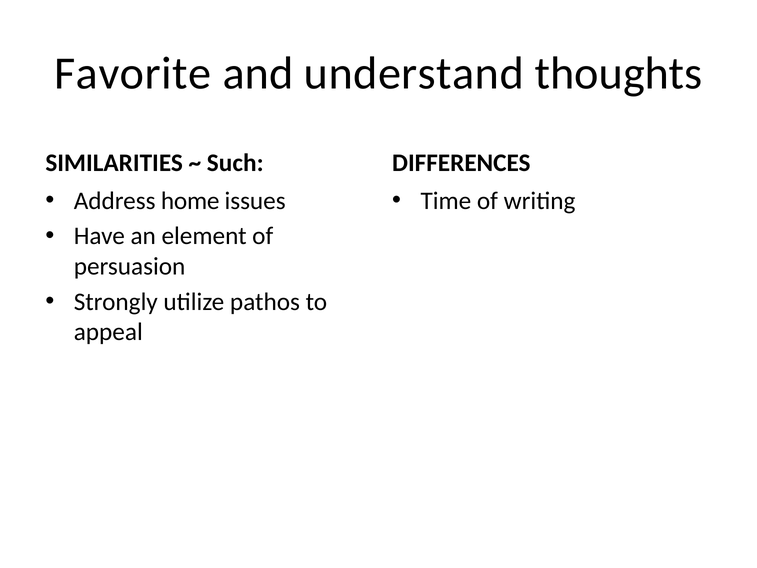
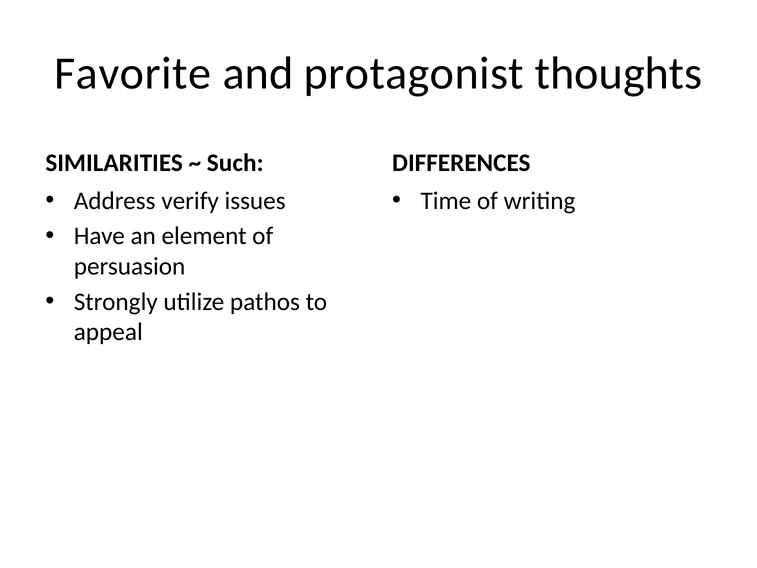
understand: understand -> protagonist
home: home -> verify
